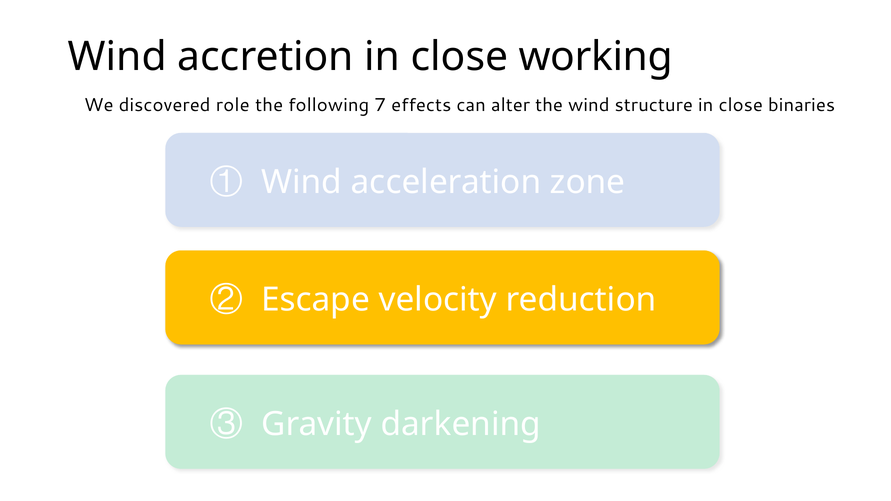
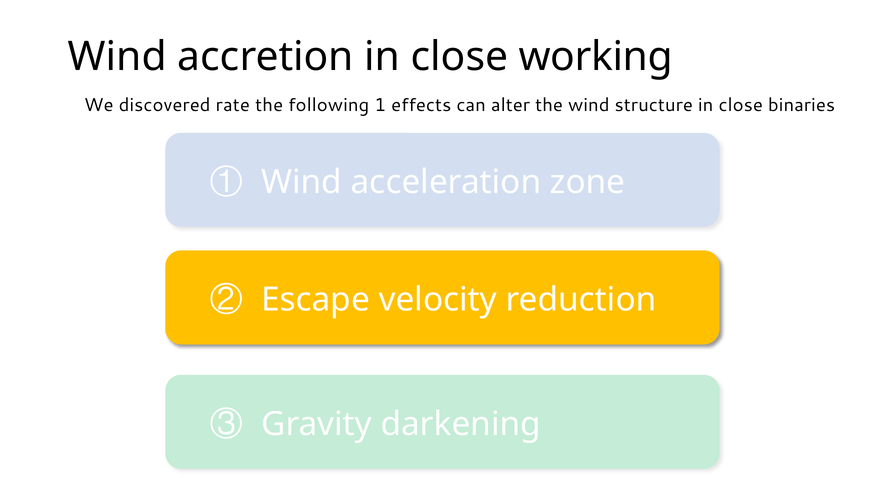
role: role -> rate
7: 7 -> 1
